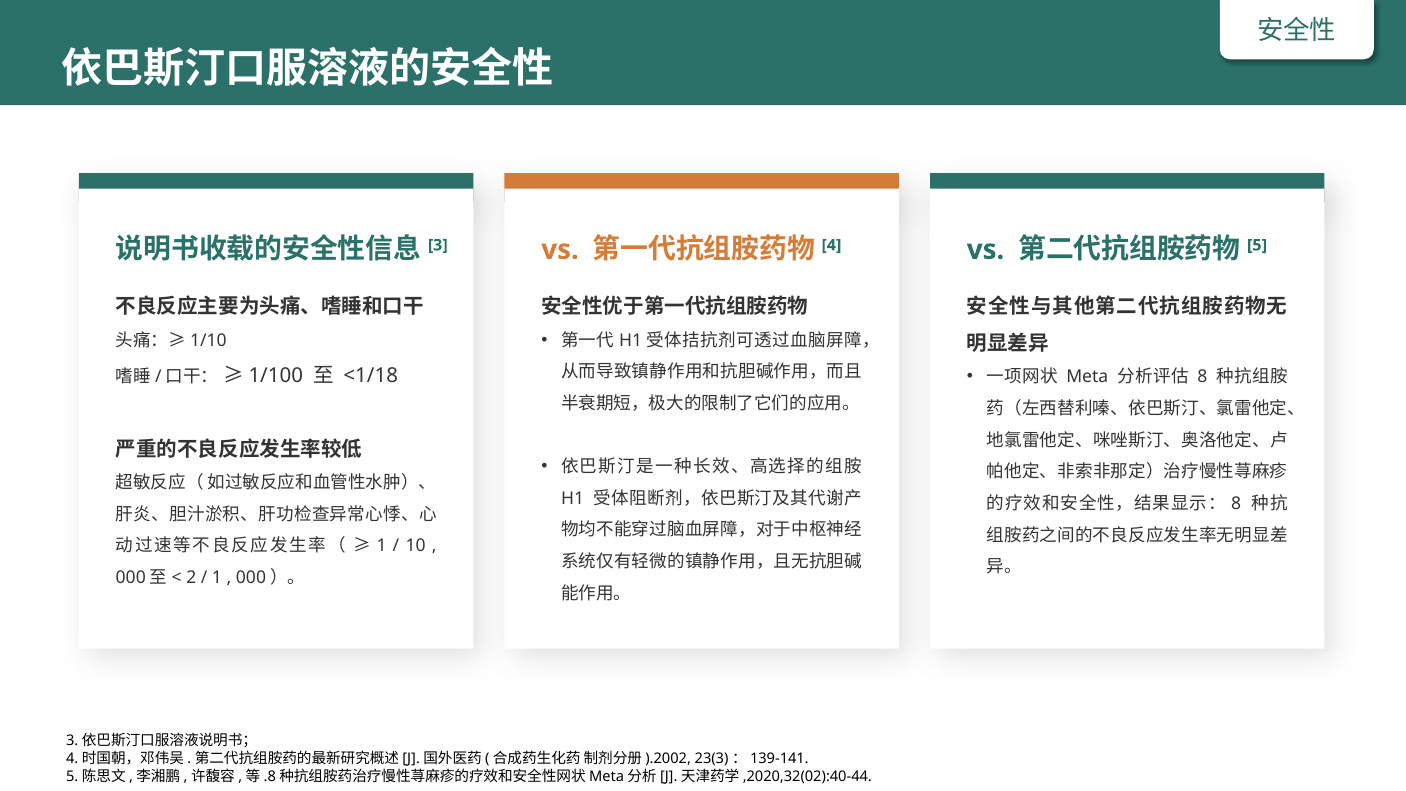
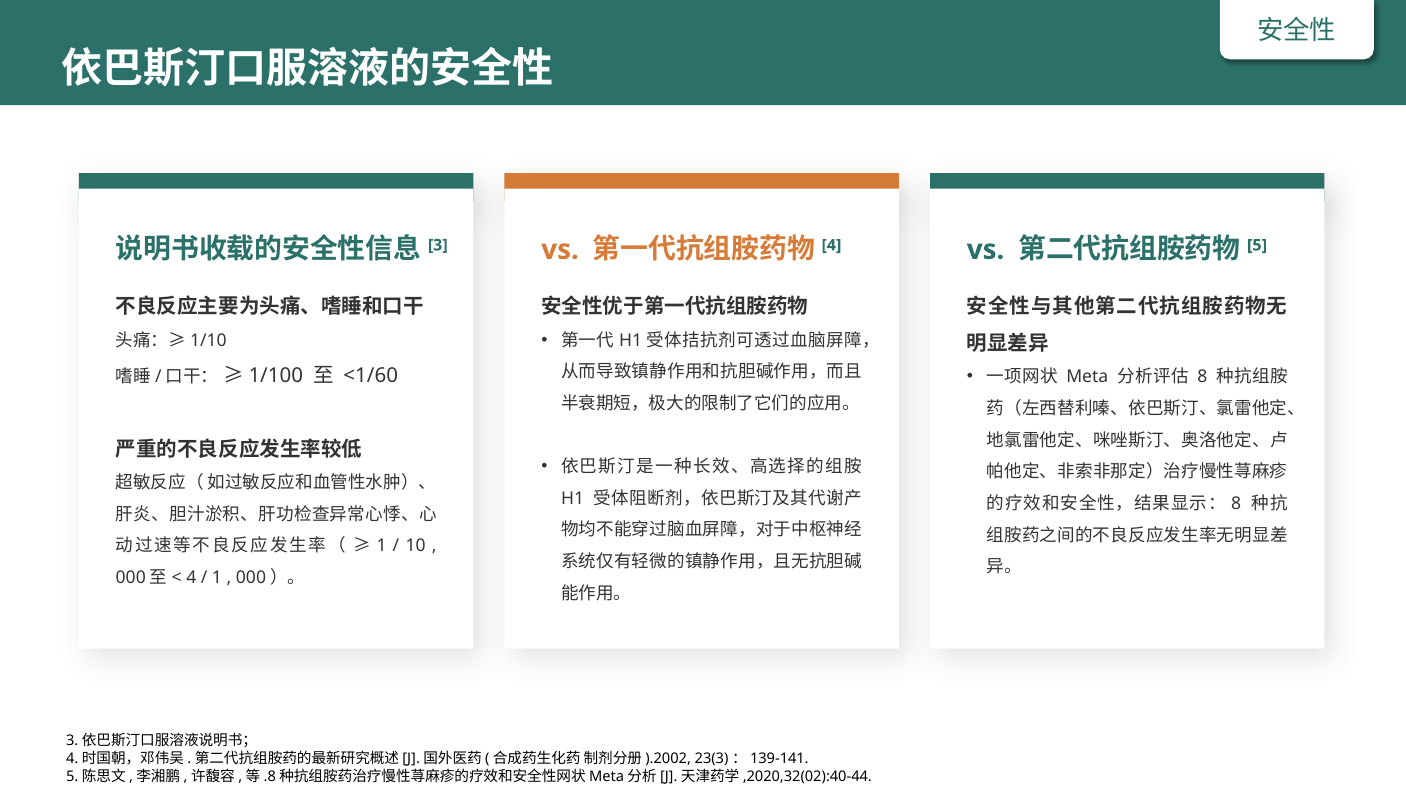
<1/18: <1/18 -> <1/60
2 at (191, 577): 2 -> 4
